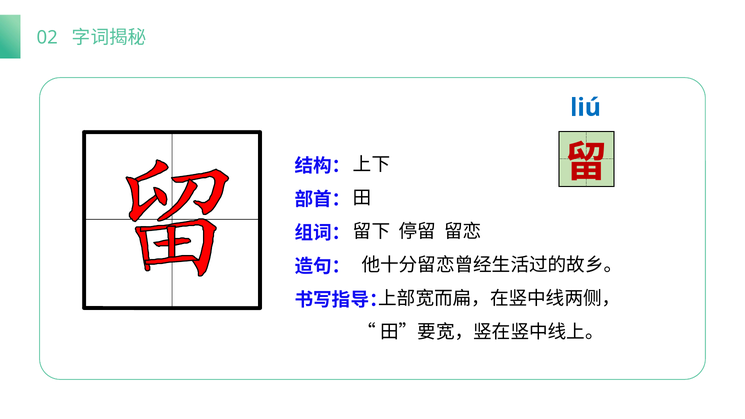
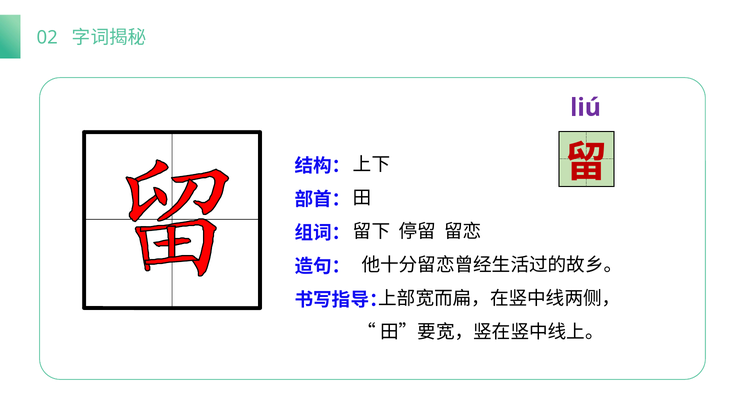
liú colour: blue -> purple
